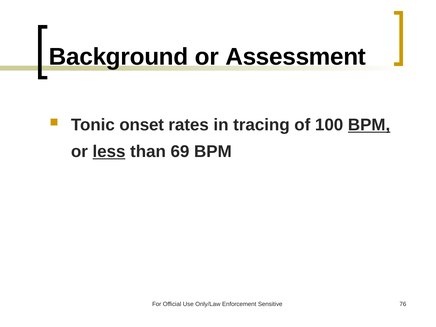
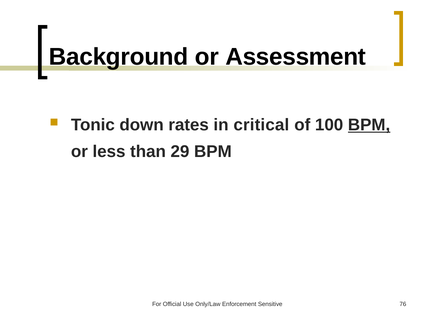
onset: onset -> down
tracing: tracing -> critical
less underline: present -> none
69: 69 -> 29
